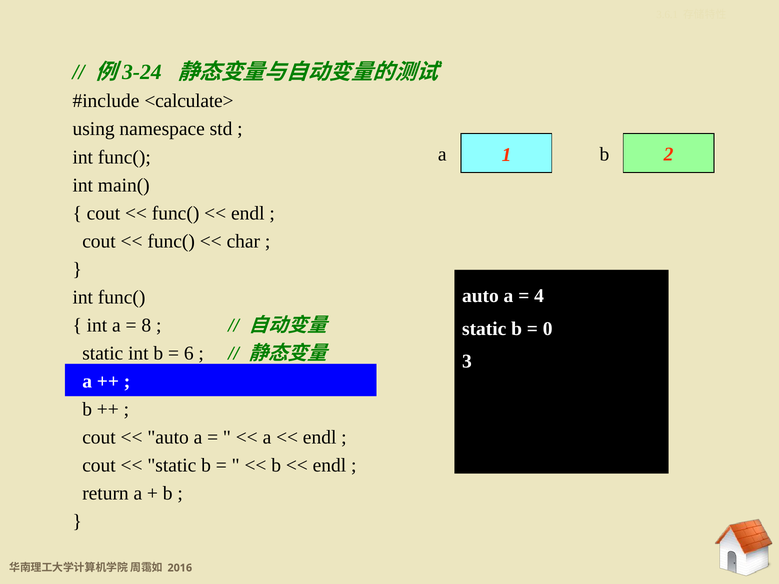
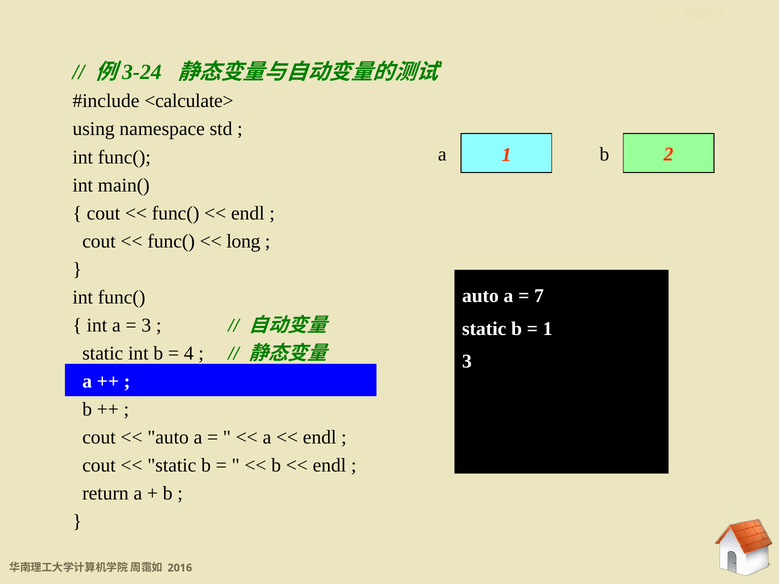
char: char -> long
4 at (539, 296): 4 -> 7
8 at (146, 325): 8 -> 3
0 at (548, 329): 0 -> 1
6 at (189, 353): 6 -> 4
